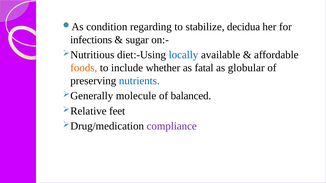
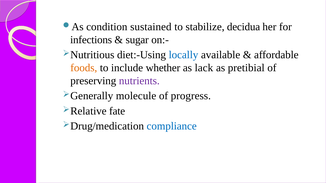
regarding: regarding -> sustained
fatal: fatal -> lack
globular: globular -> pretibial
nutrients colour: blue -> purple
balanced: balanced -> progress
feet: feet -> fate
compliance colour: purple -> blue
